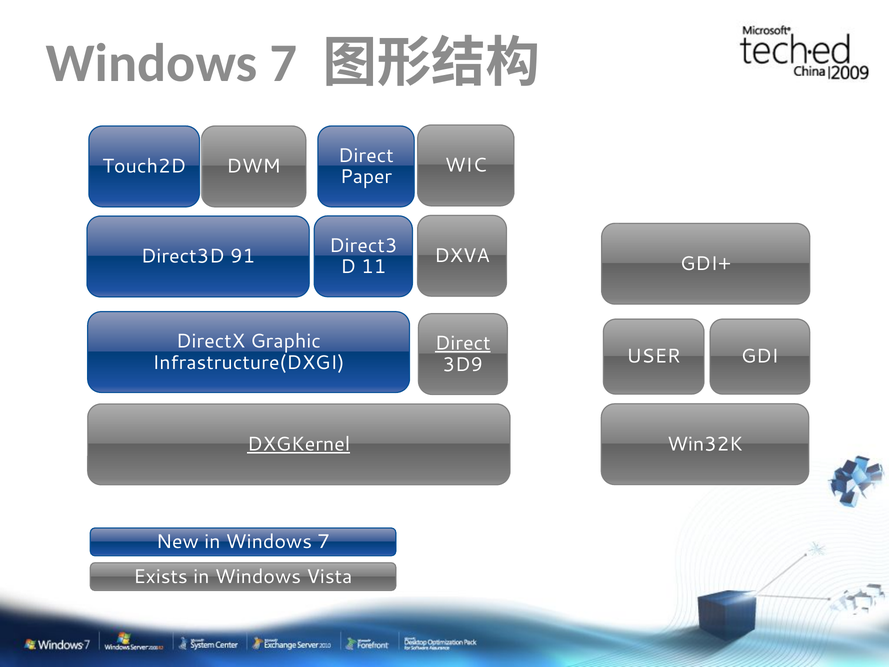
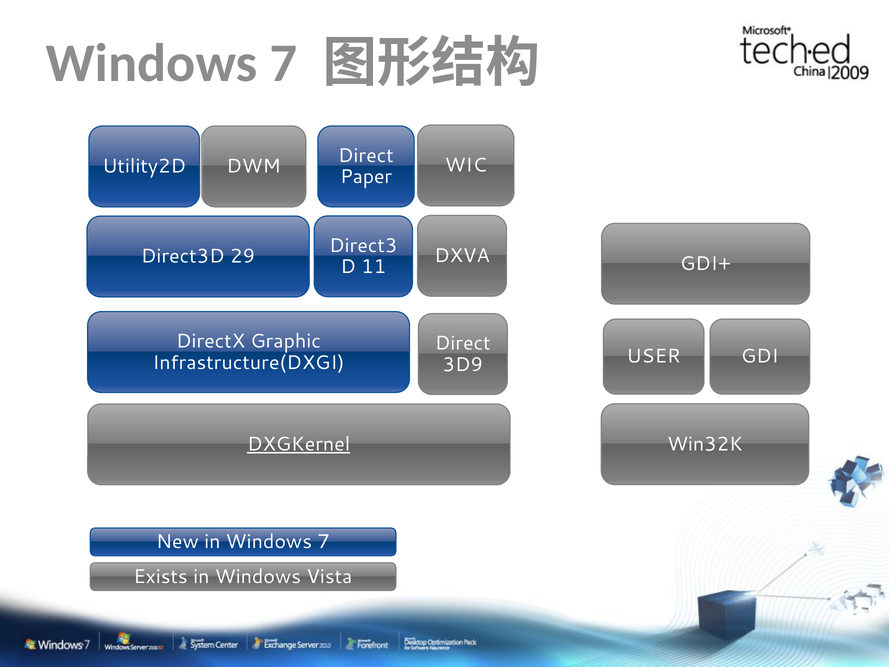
Touch2D: Touch2D -> Utility2D
91: 91 -> 29
Direct at (463, 343) underline: present -> none
